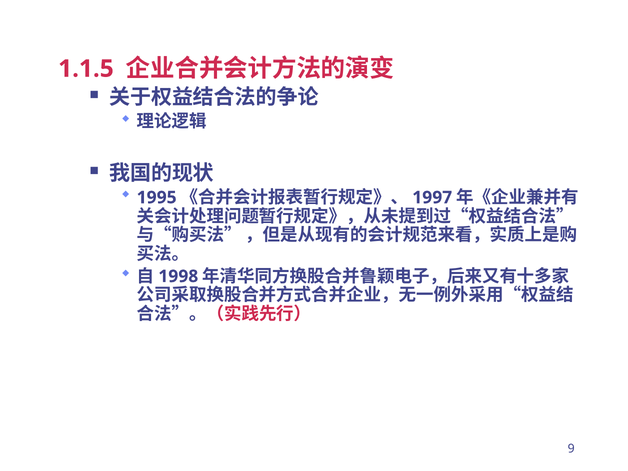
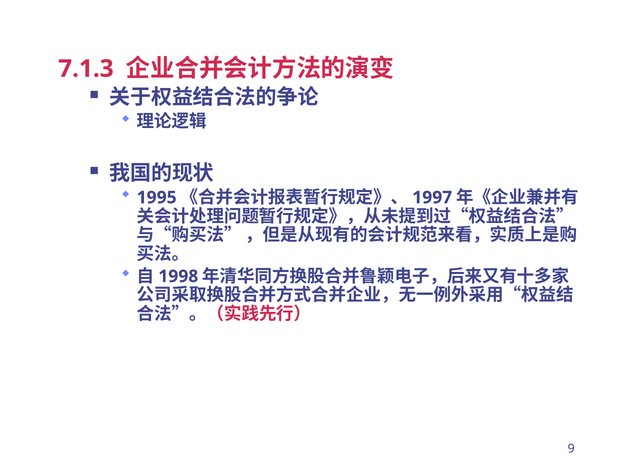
1.1.5: 1.1.5 -> 7.1.3
